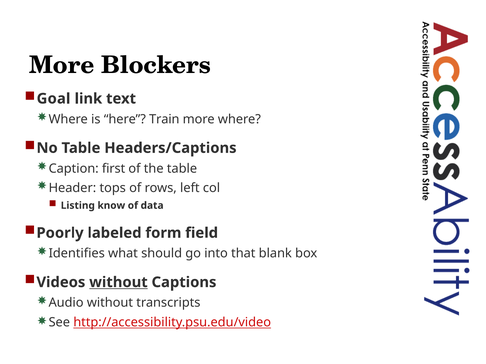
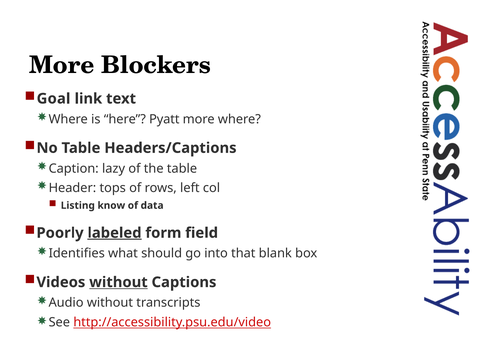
Train: Train -> Pyatt
first: first -> lazy
labeled underline: none -> present
